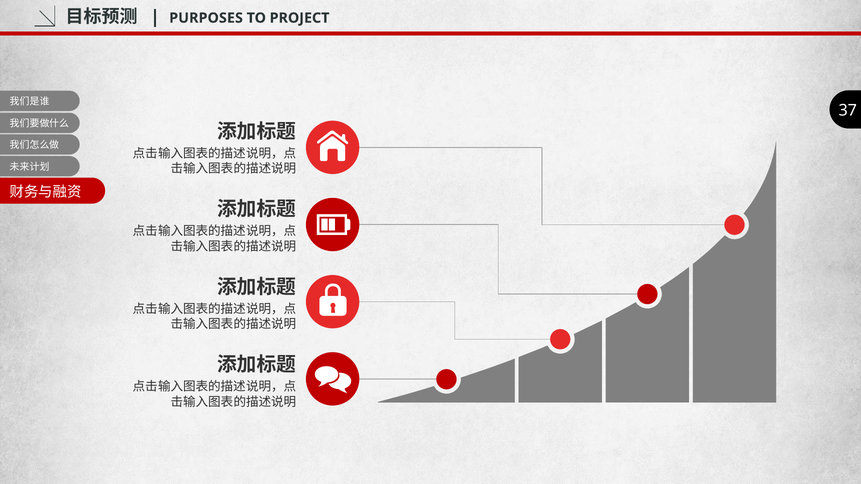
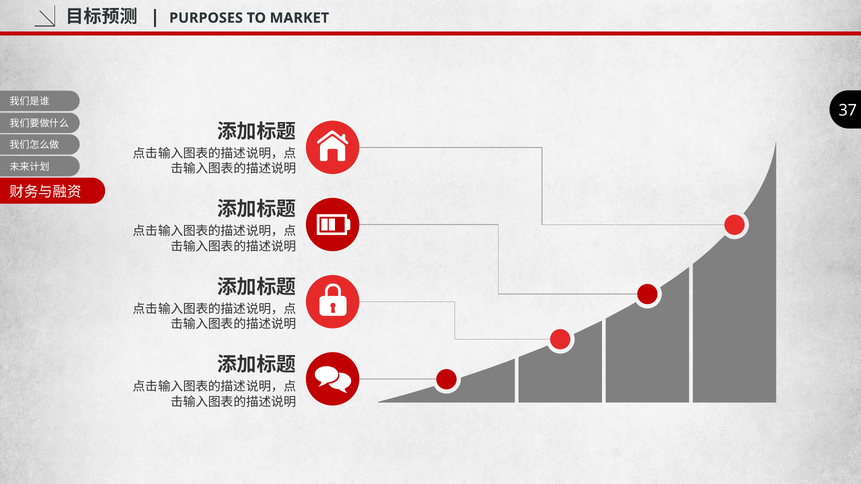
PROJECT: PROJECT -> MARKET
